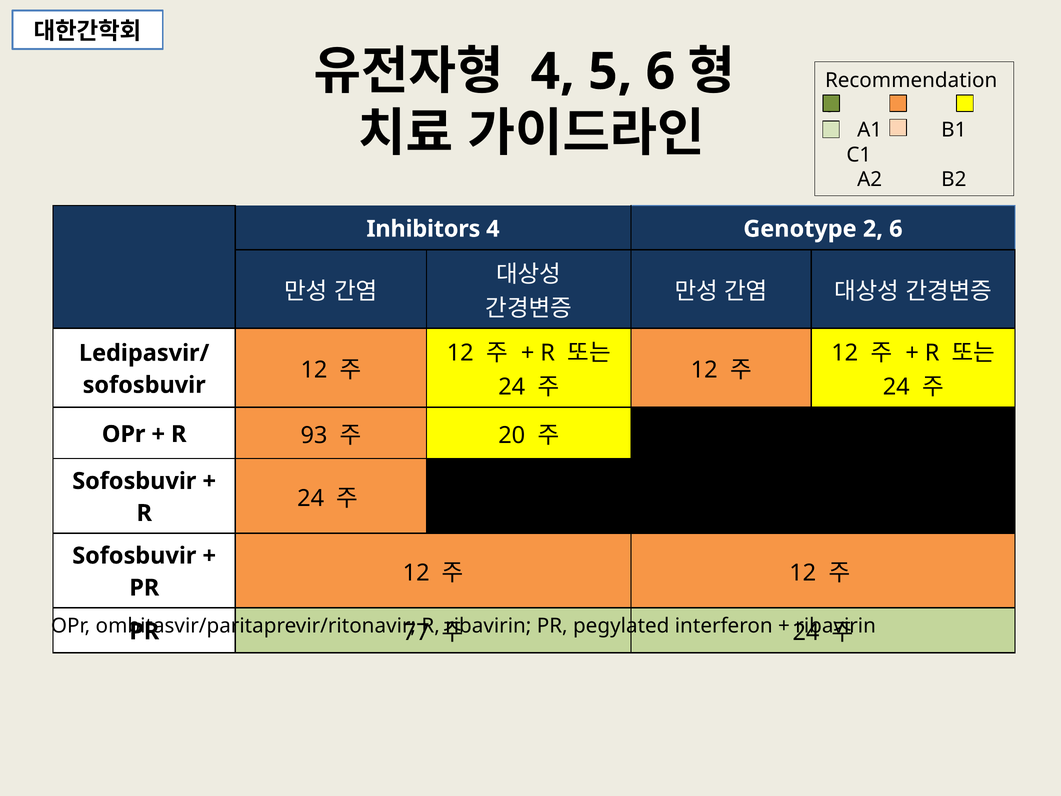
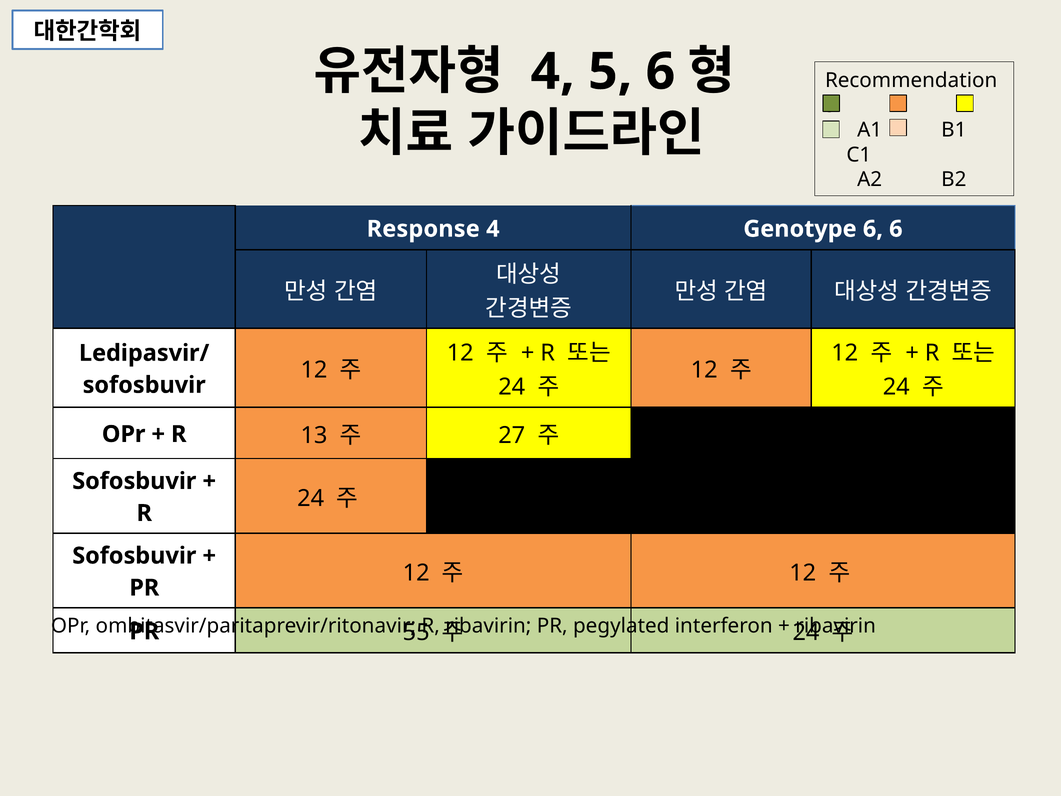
Inhibitors: Inhibitors -> Response
Genotype 2: 2 -> 6
93: 93 -> 13
20: 20 -> 27
77: 77 -> 55
